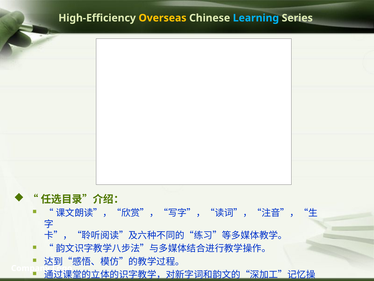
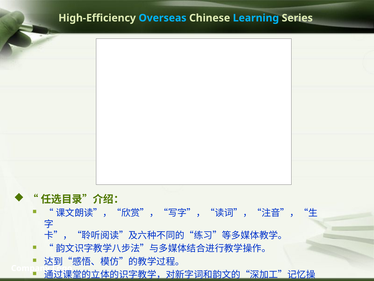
Overseas colour: yellow -> light blue
